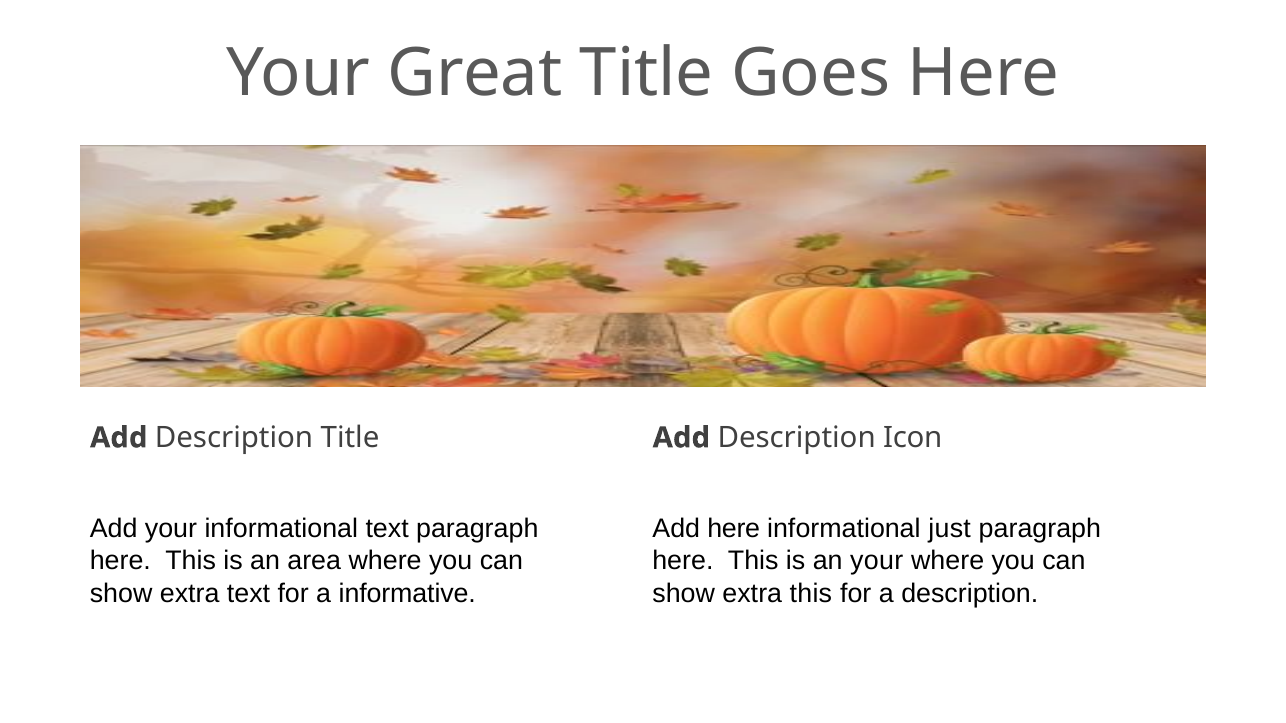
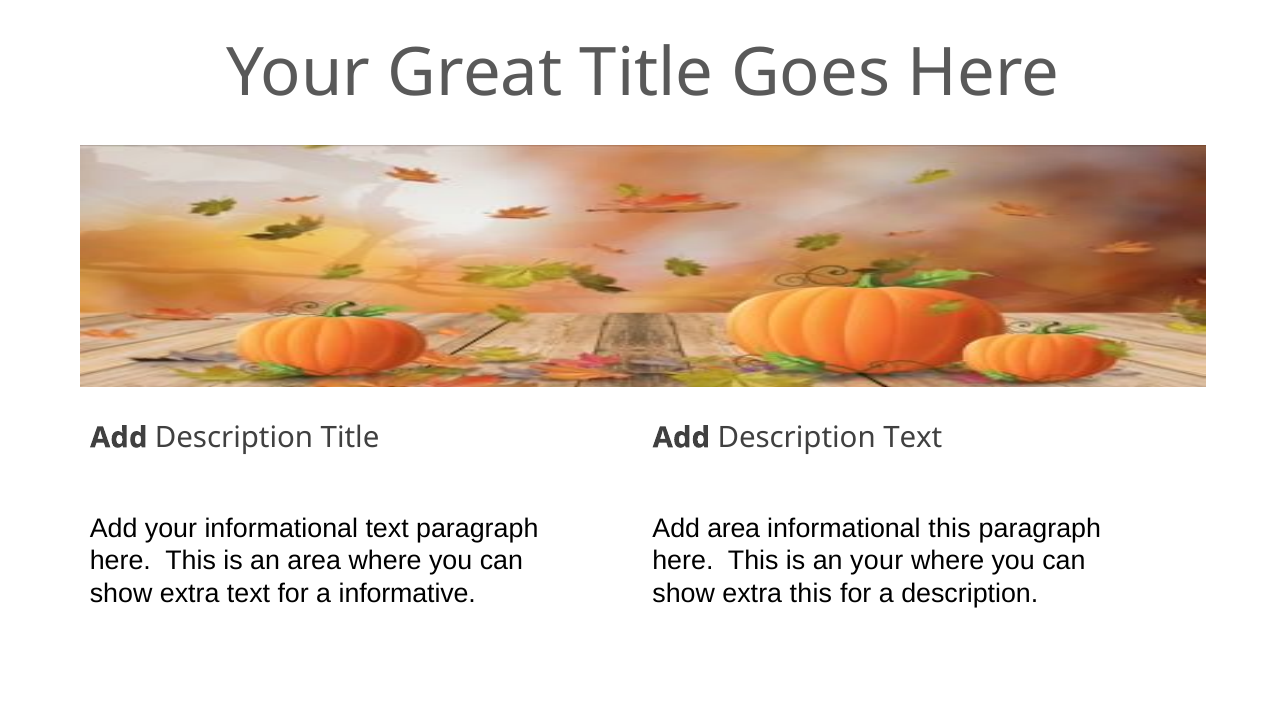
Description Icon: Icon -> Text
Add here: here -> area
informational just: just -> this
